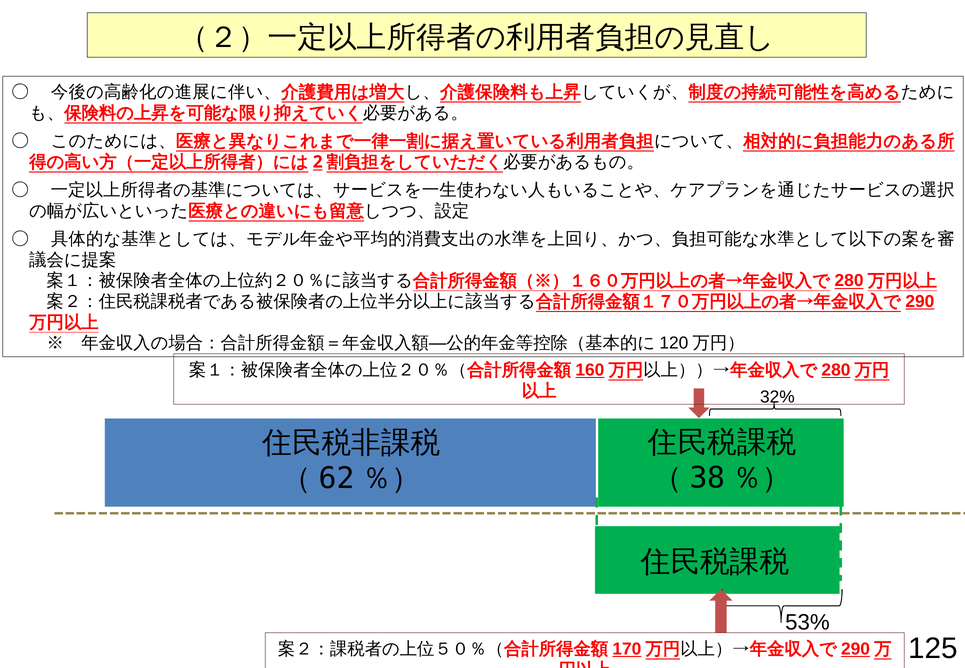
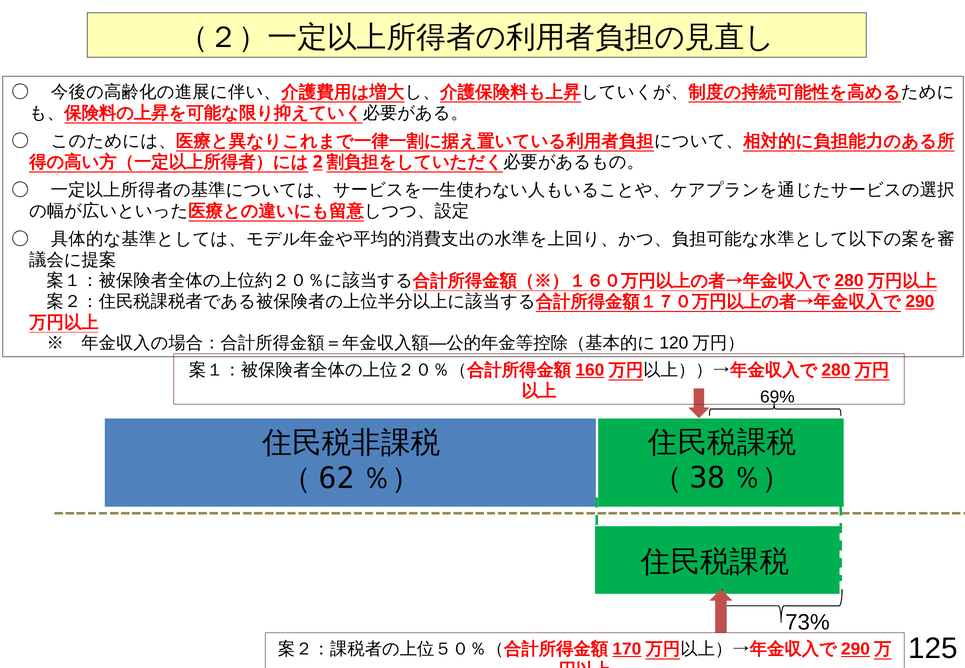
32%: 32% -> 69%
53%: 53% -> 73%
